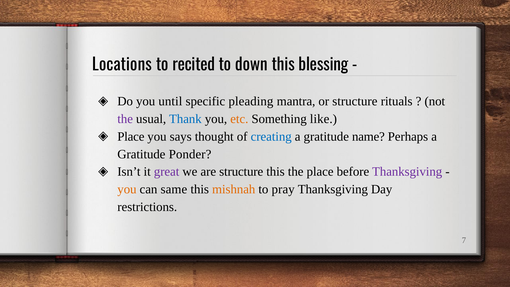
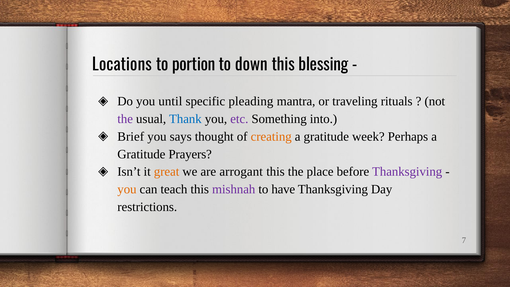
recited: recited -> portion
or structure: structure -> traveling
etc colour: orange -> purple
like: like -> into
Place at (131, 137): Place -> Brief
creating colour: blue -> orange
name: name -> week
Ponder: Ponder -> Prayers
great colour: purple -> orange
are structure: structure -> arrogant
same: same -> teach
mishnah colour: orange -> purple
pray: pray -> have
